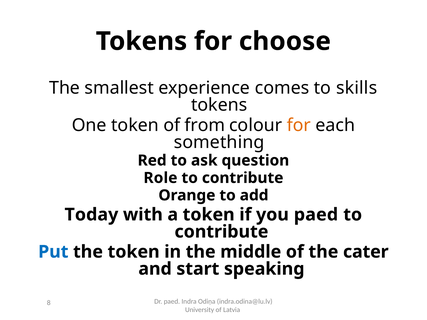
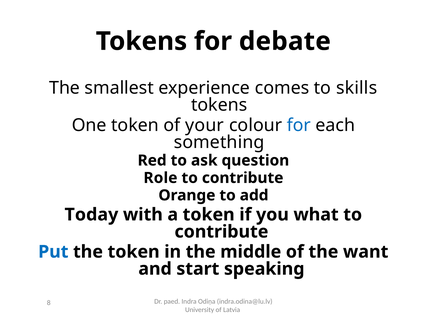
choose: choose -> debate
from: from -> your
for at (299, 125) colour: orange -> blue
you paed: paed -> what
cater: cater -> want
